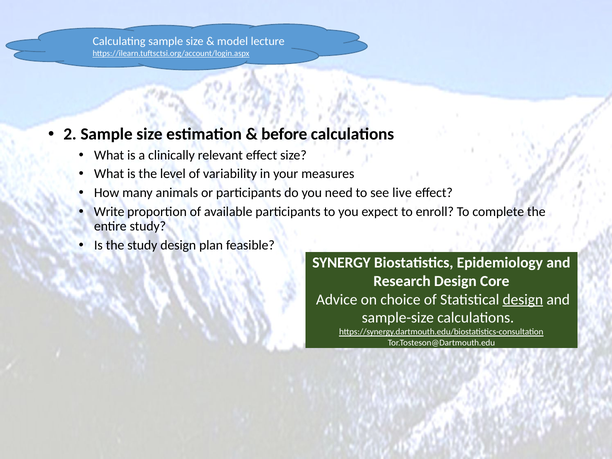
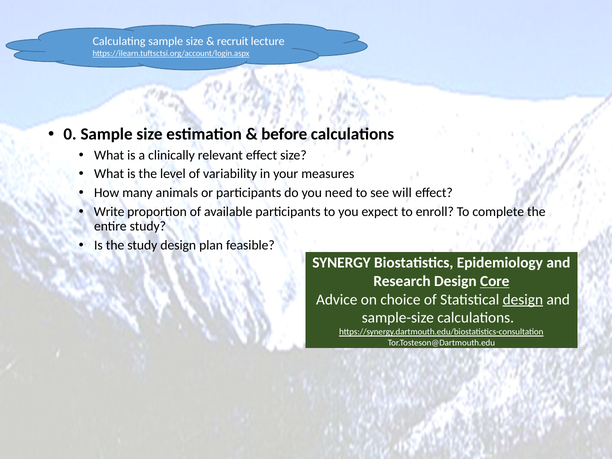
model: model -> recruit
2: 2 -> 0
live: live -> will
Core underline: none -> present
